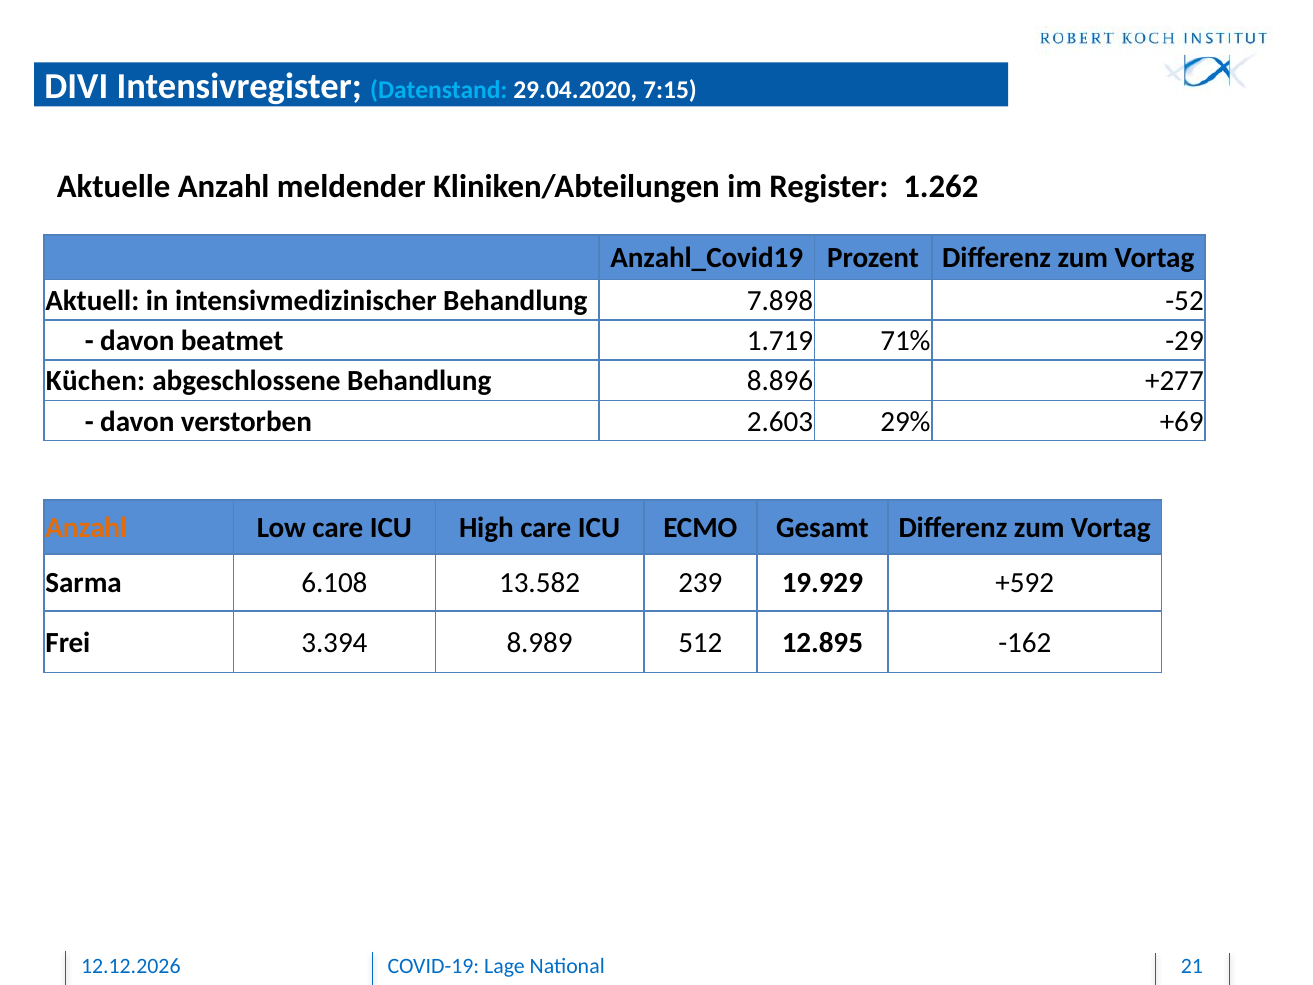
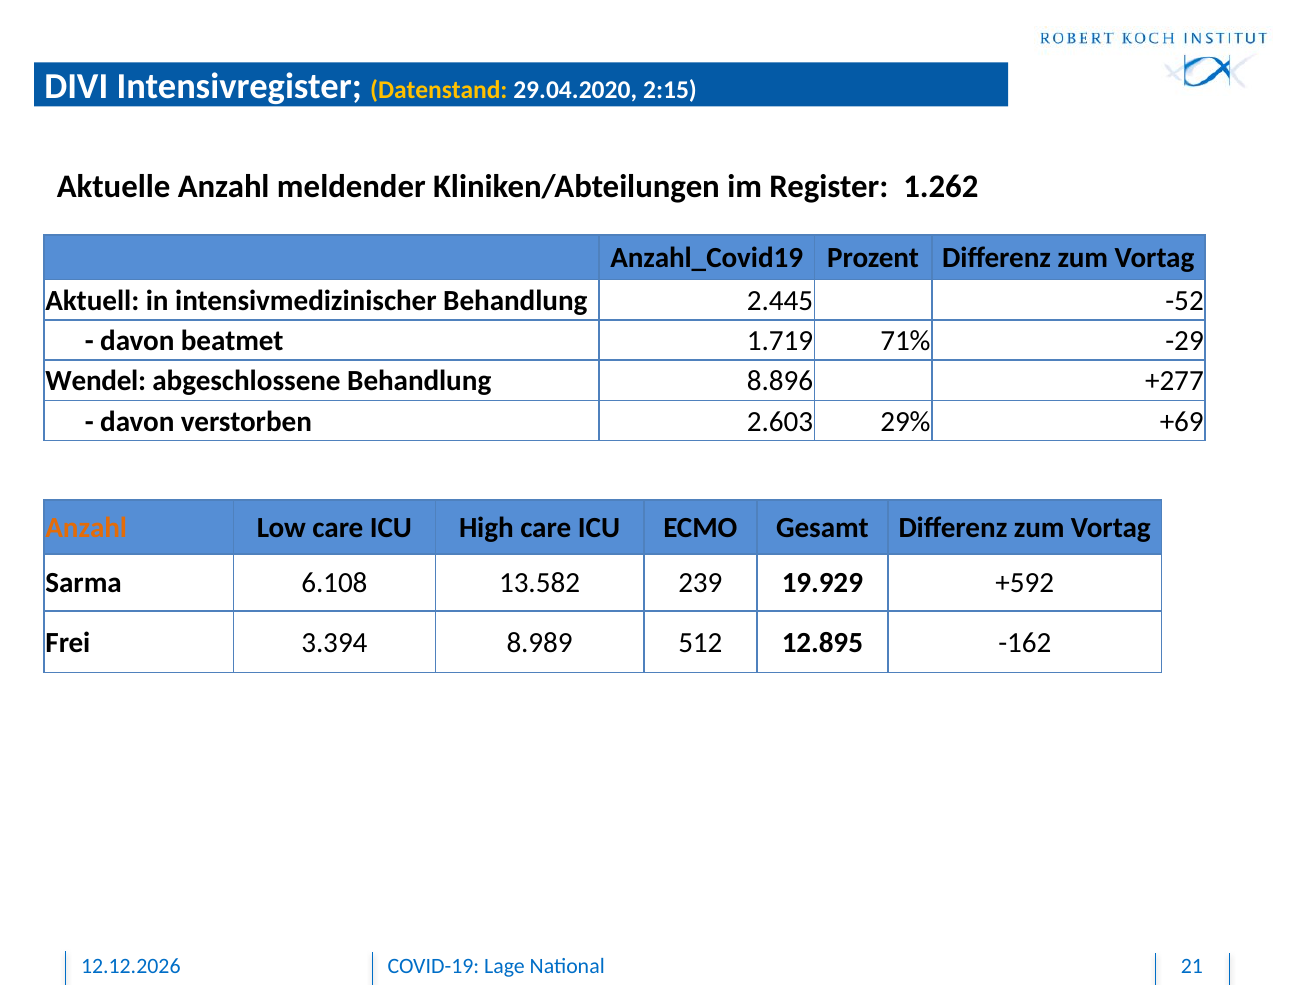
Datenstand colour: light blue -> yellow
7:15: 7:15 -> 2:15
7.898: 7.898 -> 2.445
Küchen: Küchen -> Wendel
